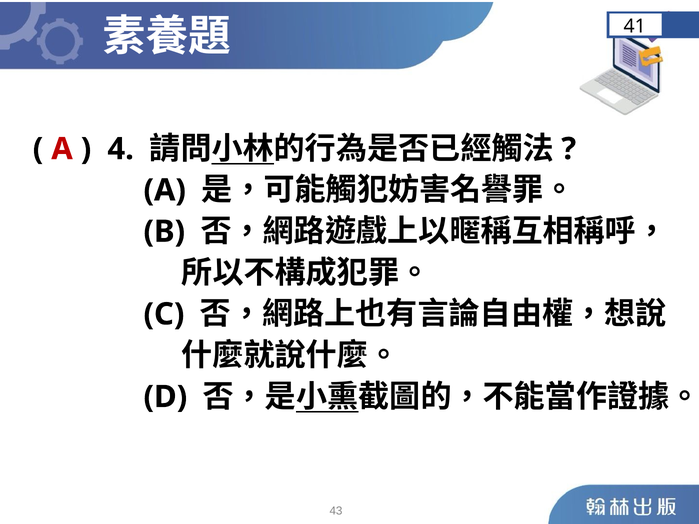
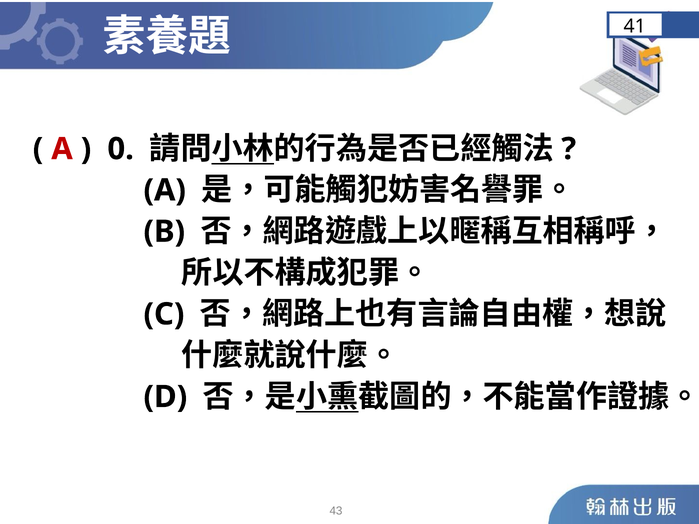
4: 4 -> 0
